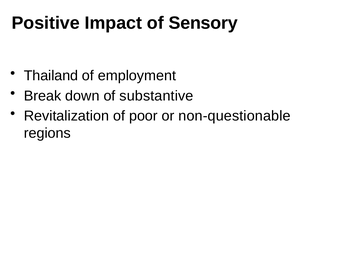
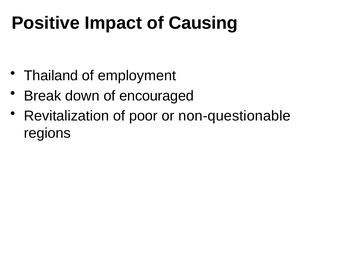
Sensory: Sensory -> Causing
substantive: substantive -> encouraged
